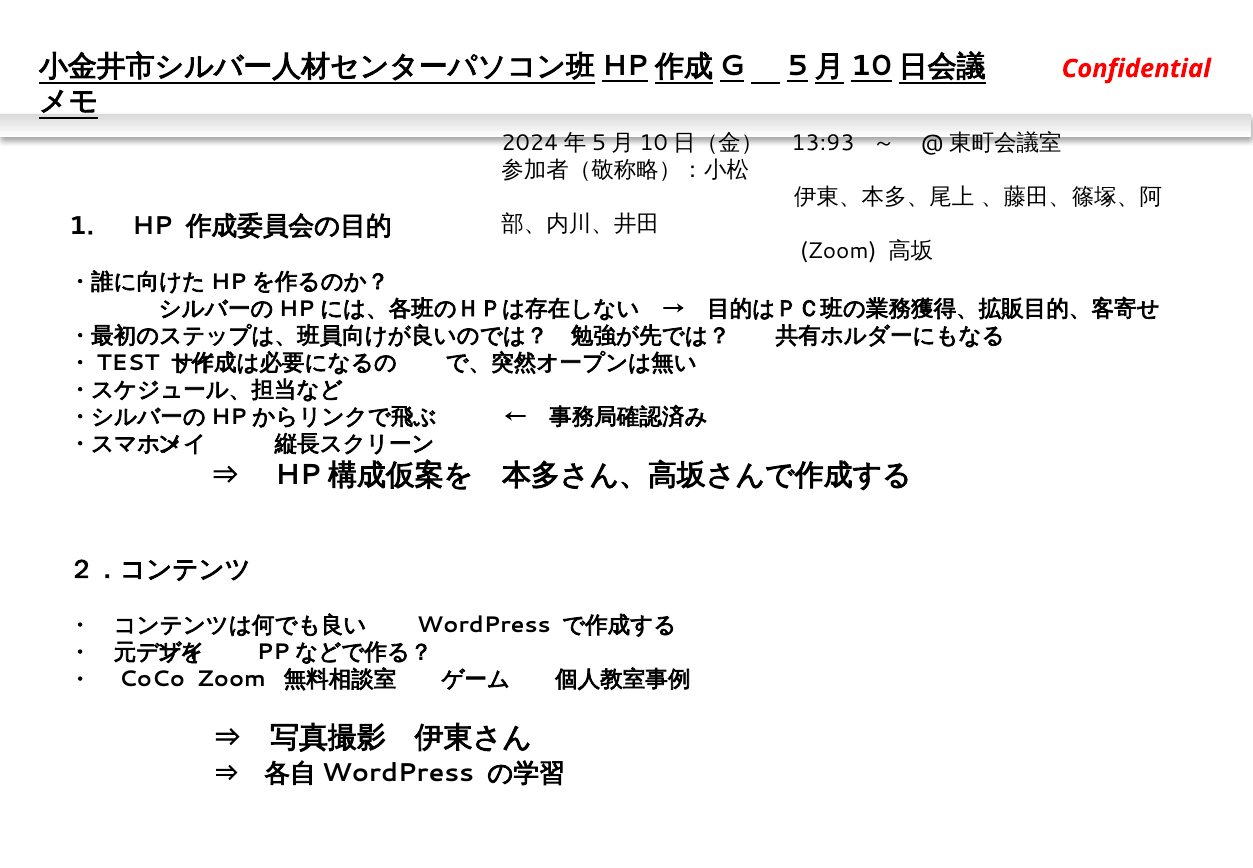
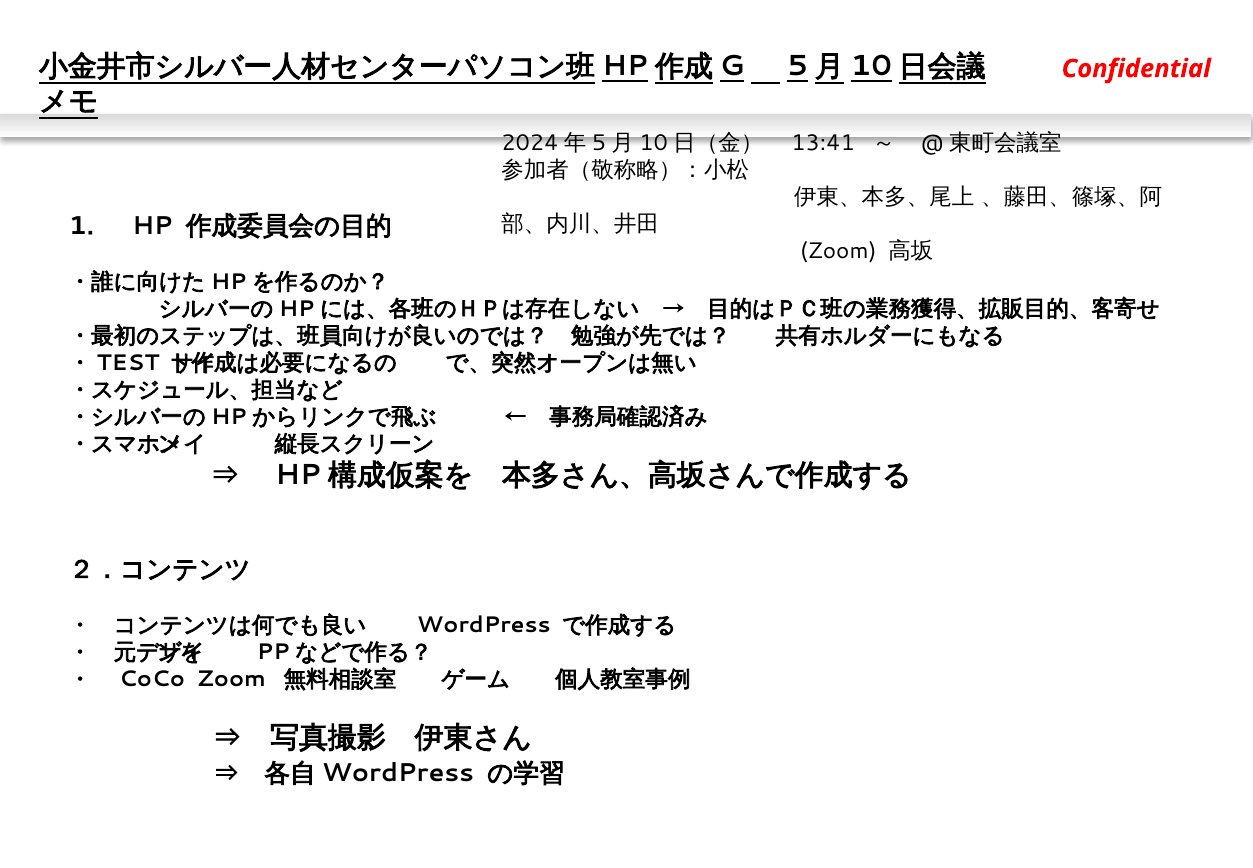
13:93: 13:93 -> 13:41
